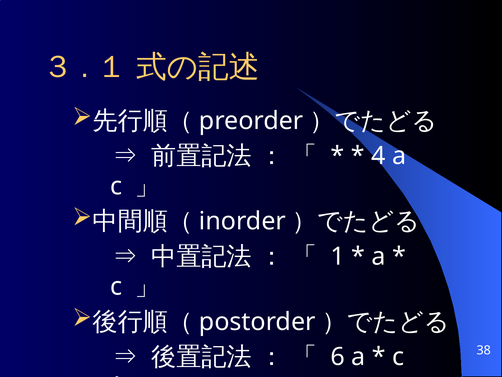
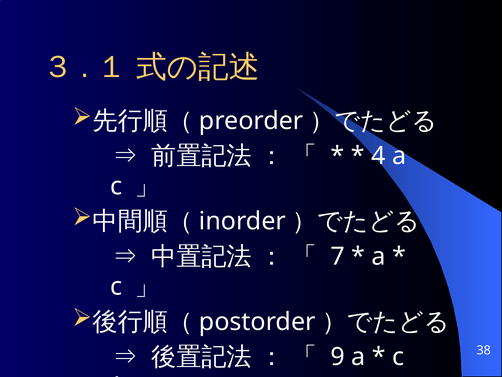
1: 1 -> 7
6: 6 -> 9
